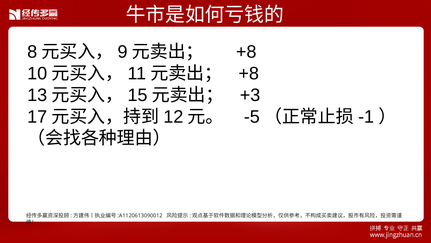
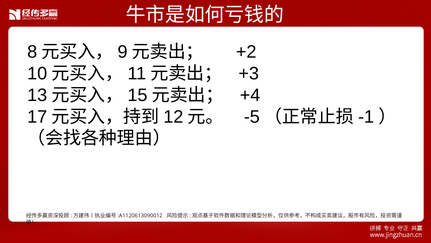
+8 at (246, 52): +8 -> +2
+8 at (249, 73): +8 -> +3
+3: +3 -> +4
